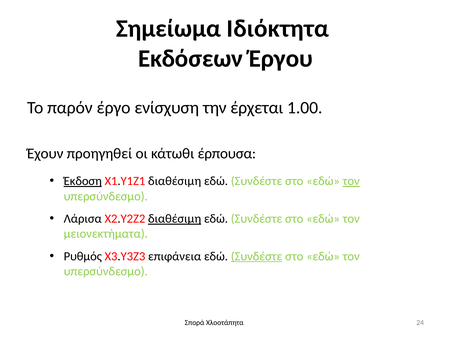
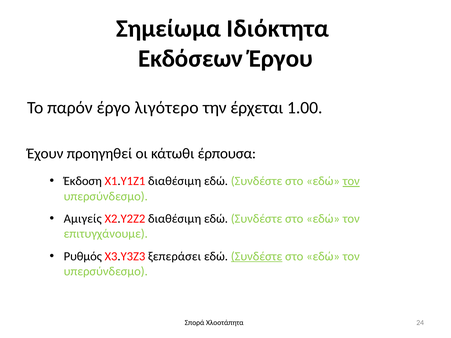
ενίσχυση: ενίσχυση -> λιγότερο
Έκδοση underline: present -> none
Λάρισα: Λάρισα -> Αμιγείς
διαθέσιμη at (175, 219) underline: present -> none
μειονεκτήματα: μειονεκτήματα -> επιτυγχάνουμε
επιφάνεια: επιφάνεια -> ξεπεράσει
